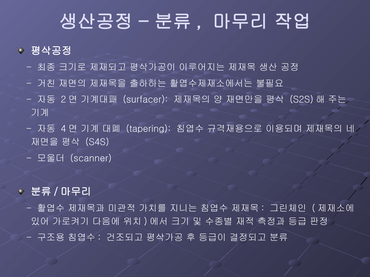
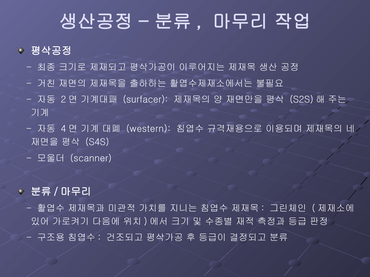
tapering: tapering -> western
